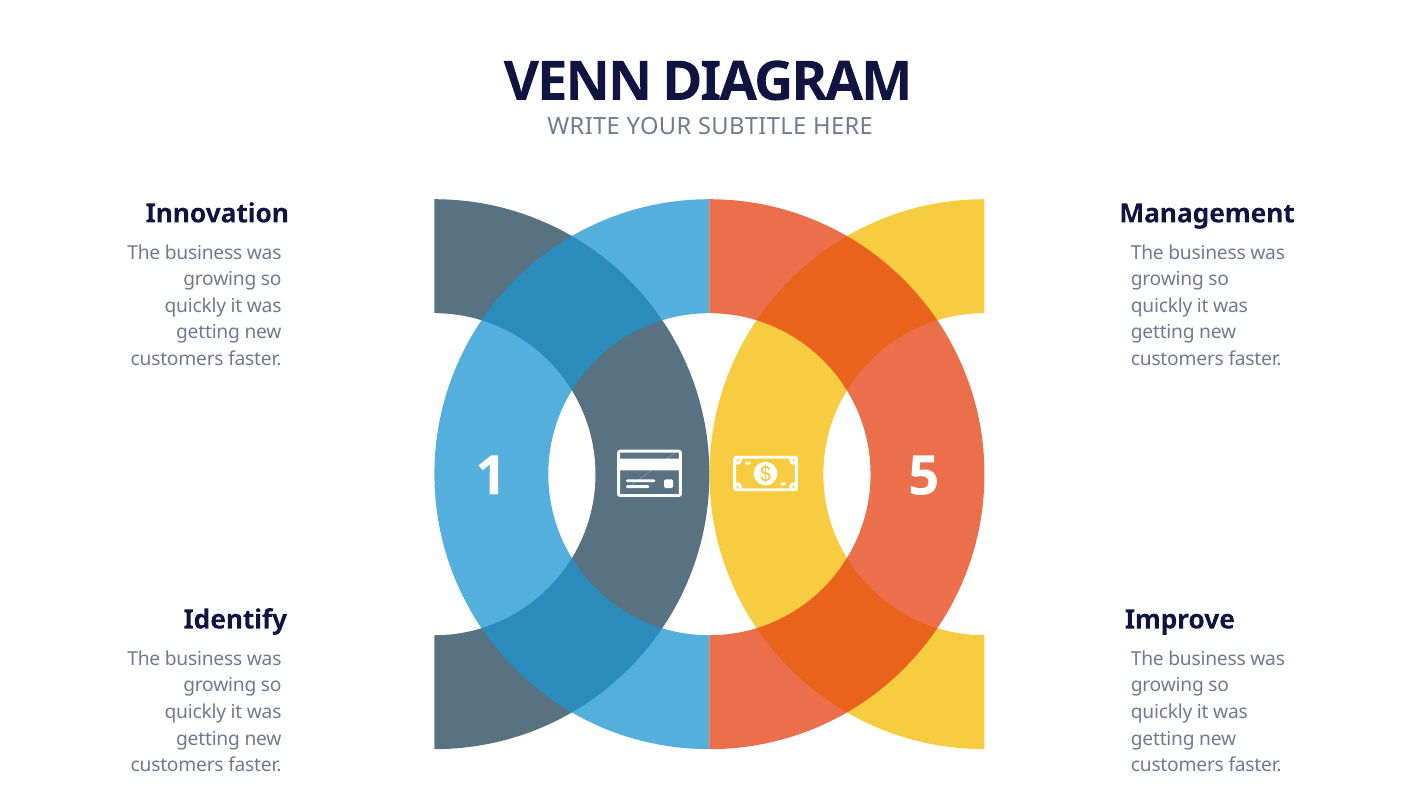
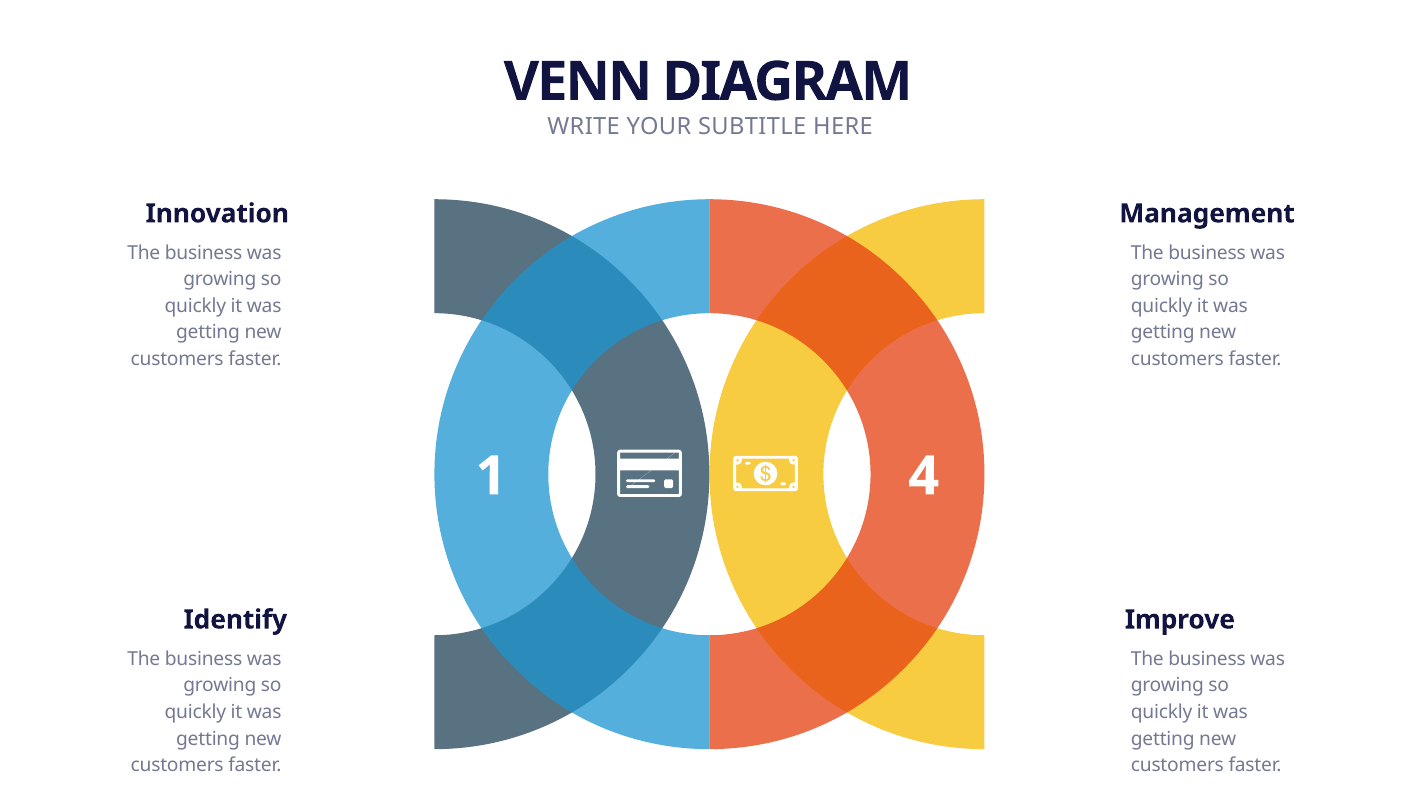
5: 5 -> 4
